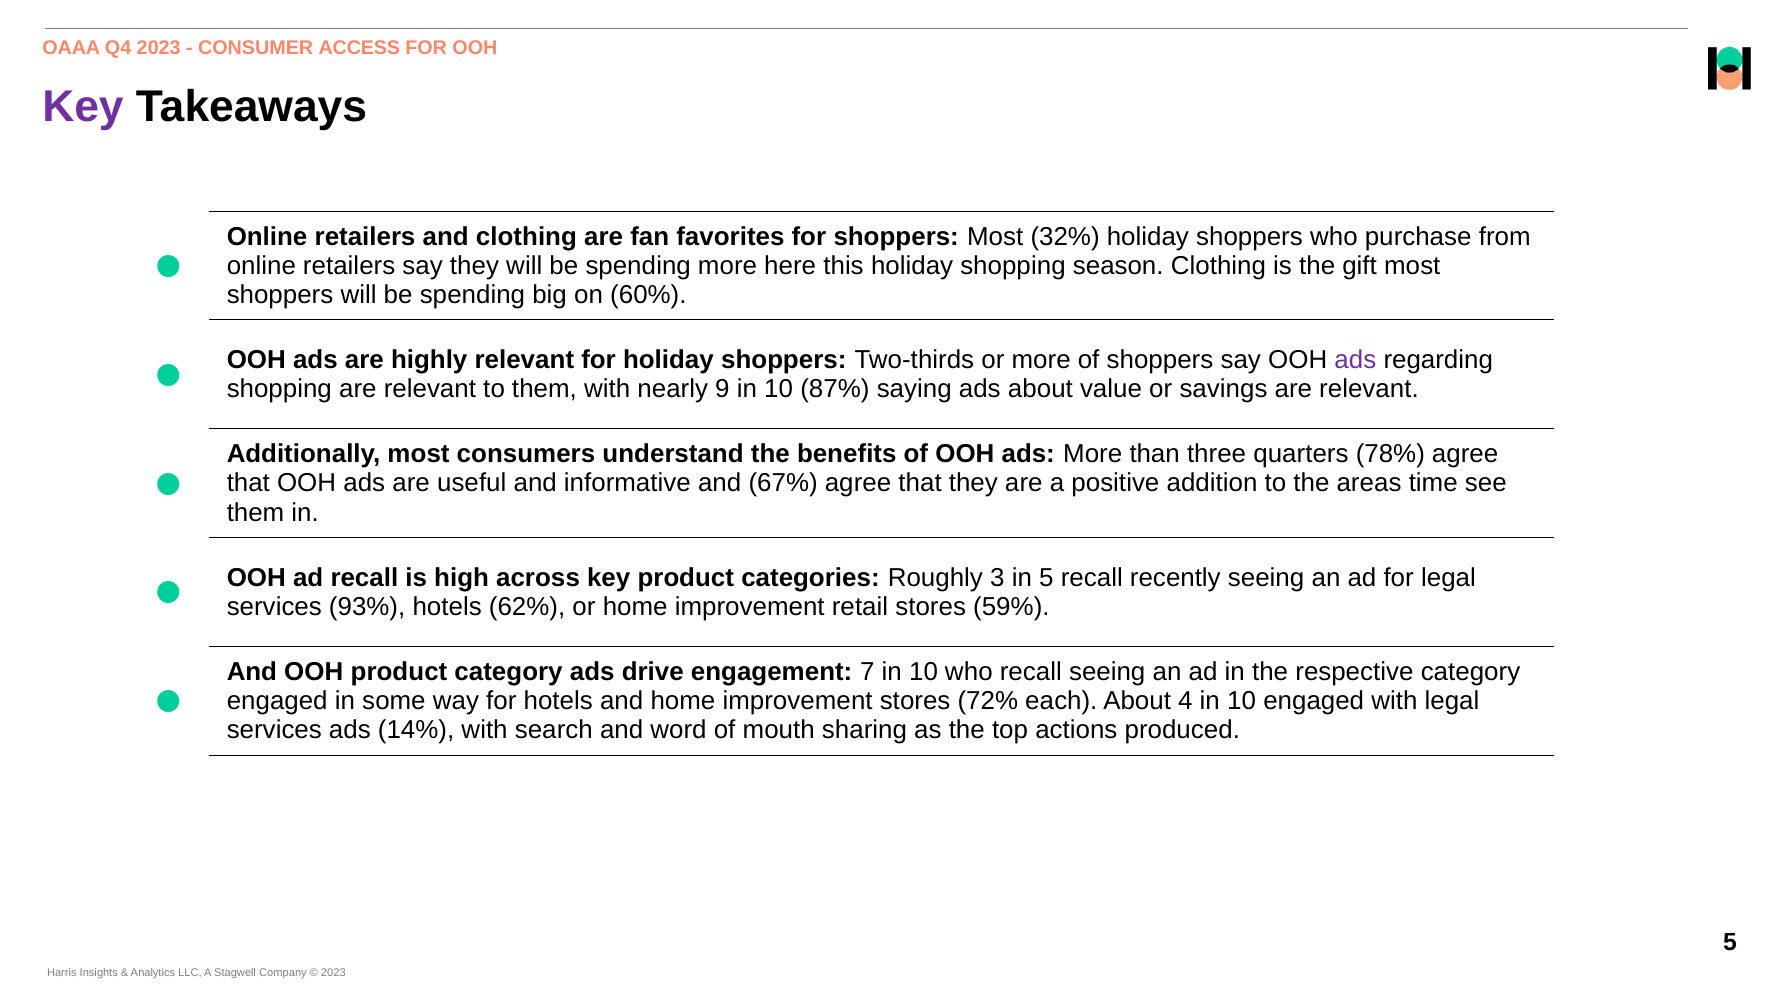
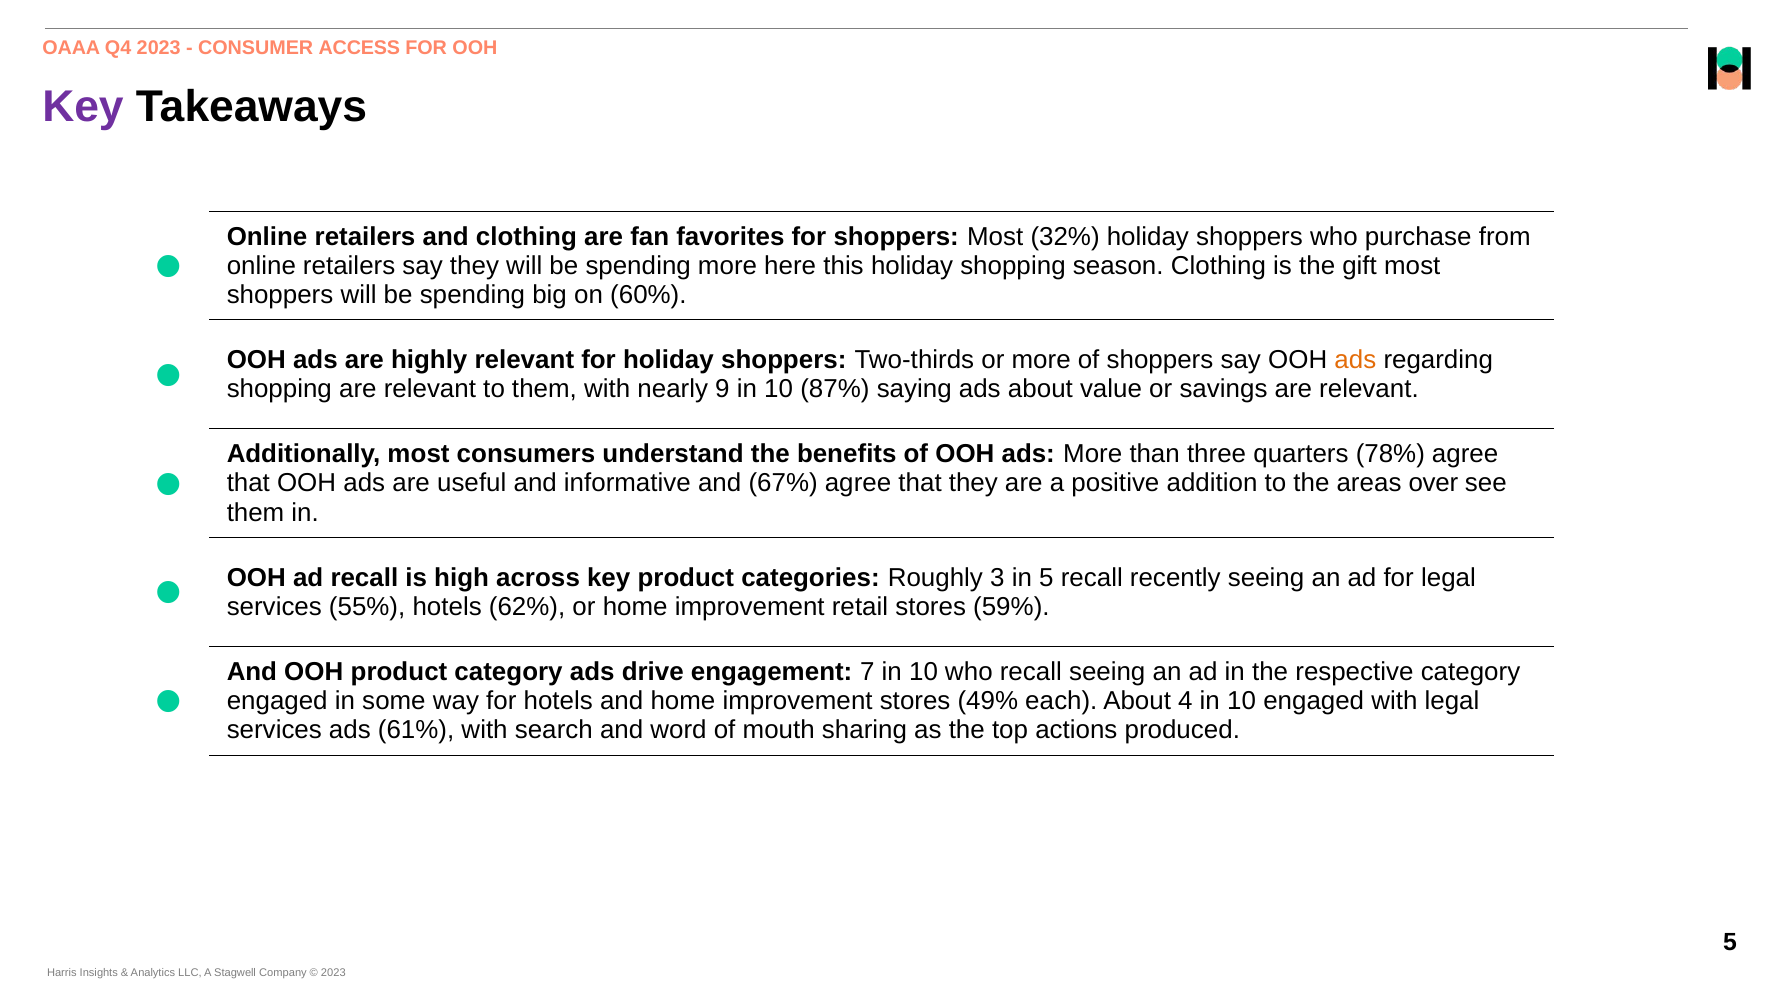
ads at (1355, 360) colour: purple -> orange
time: time -> over
93%: 93% -> 55%
72%: 72% -> 49%
14%: 14% -> 61%
